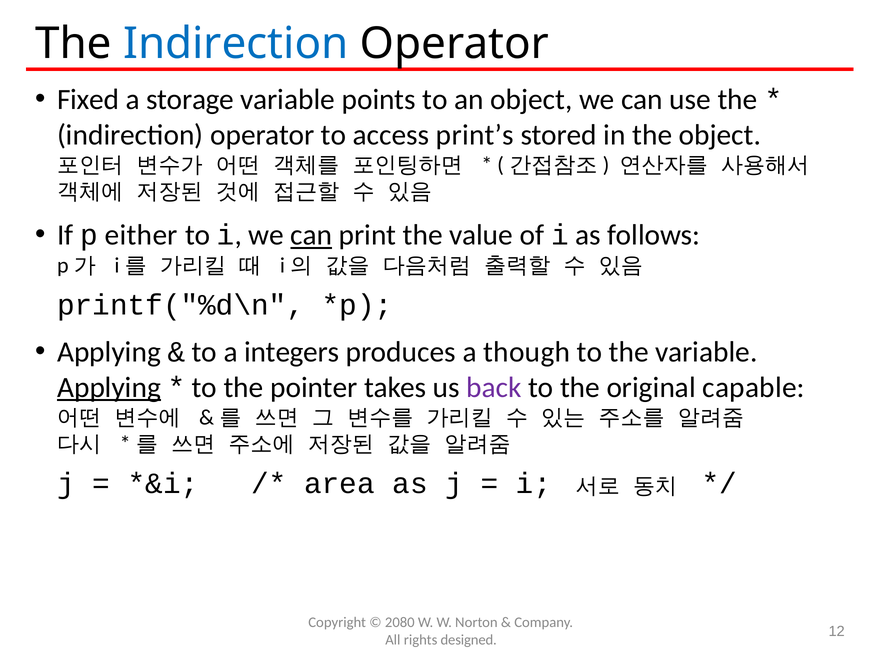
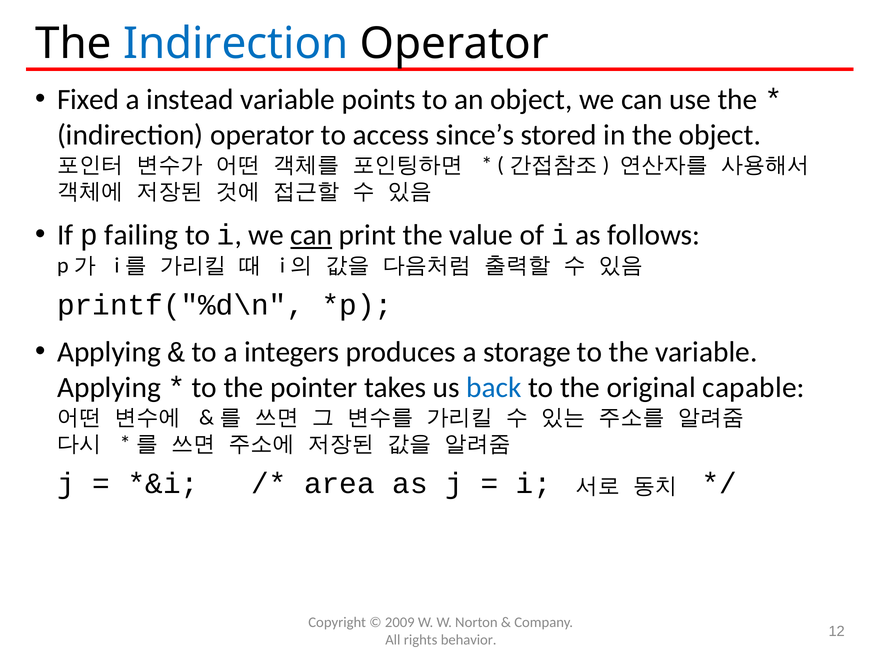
storage: storage -> instead
print’s: print’s -> since’s
either: either -> failing
though: though -> storage
Applying at (109, 388) underline: present -> none
back colour: purple -> blue
2080: 2080 -> 2009
designed: designed -> behavior
